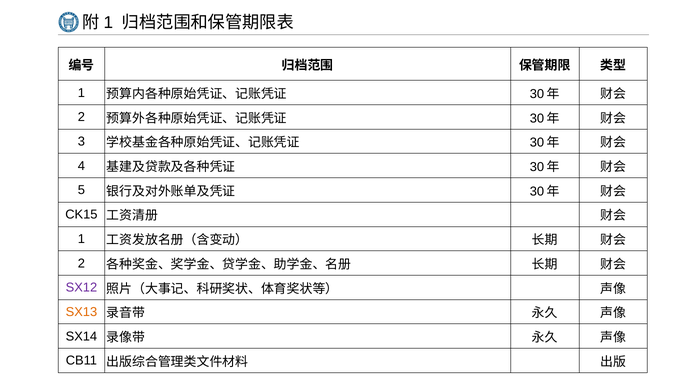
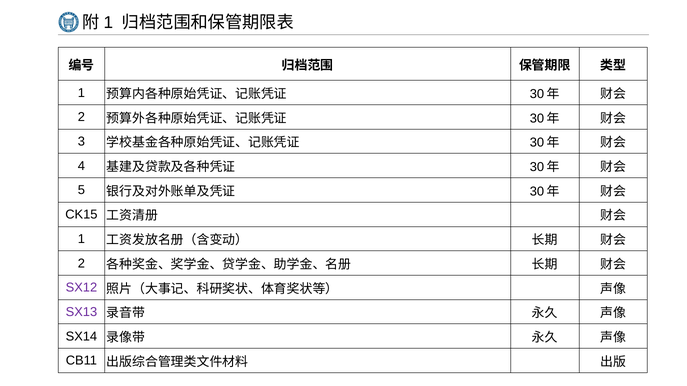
SX13 colour: orange -> purple
